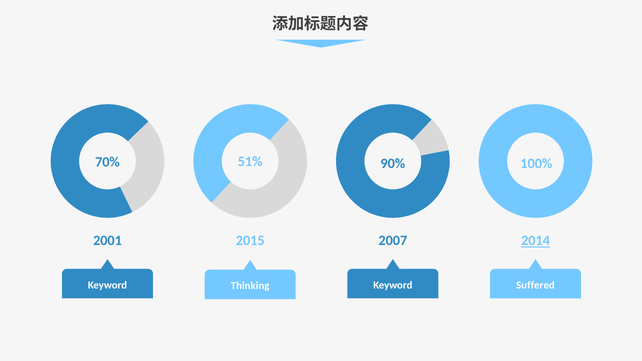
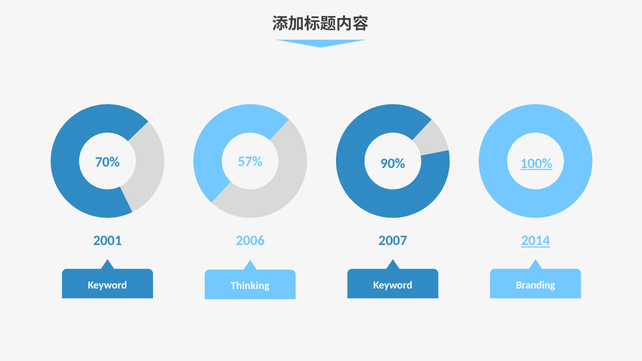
51%: 51% -> 57%
100% underline: none -> present
2015: 2015 -> 2006
Suffered: Suffered -> Branding
